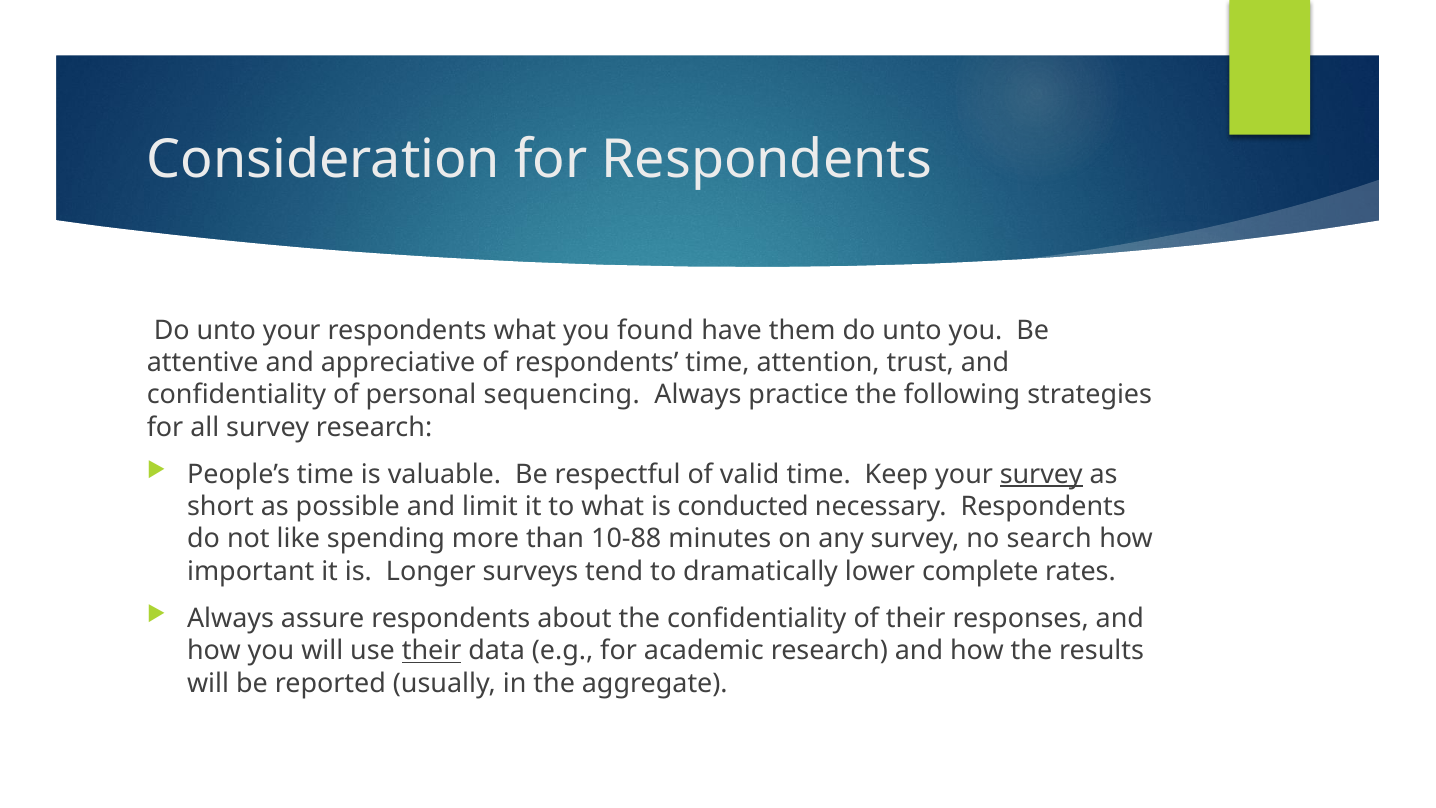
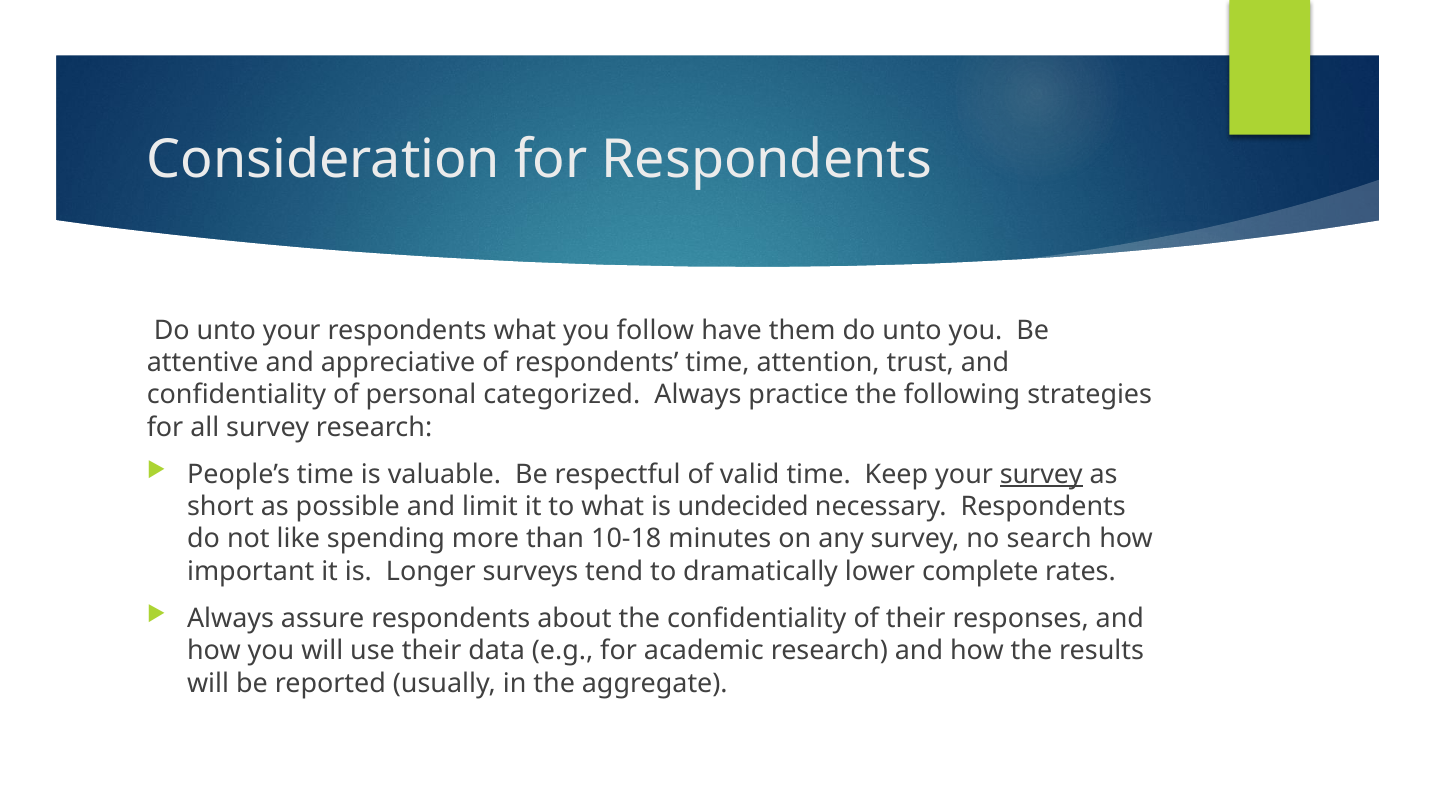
found: found -> follow
sequencing: sequencing -> categorized
conducted: conducted -> undecided
10-88: 10-88 -> 10-18
their at (432, 651) underline: present -> none
